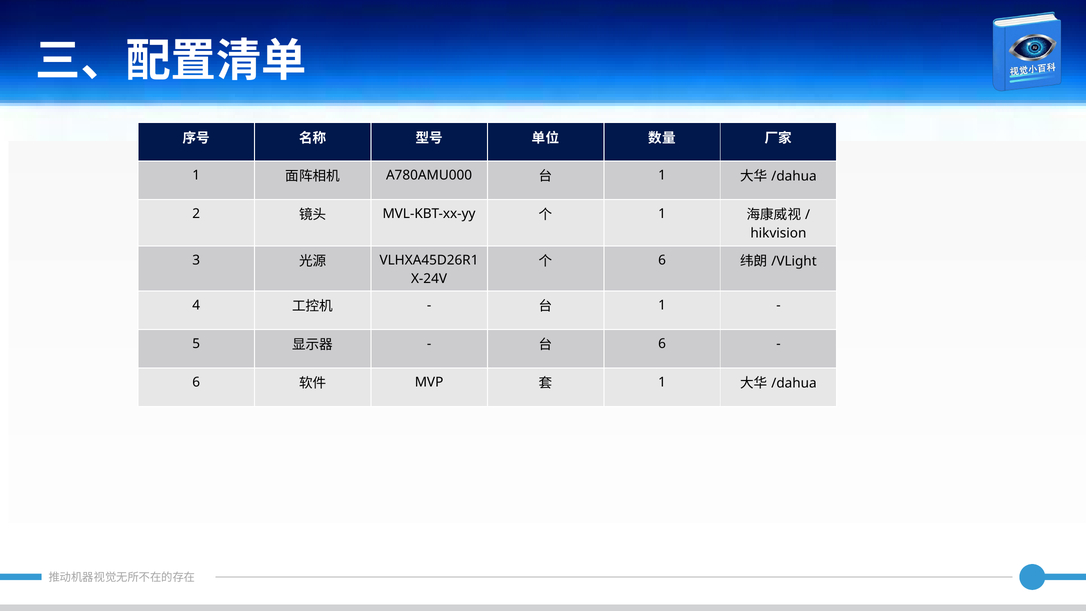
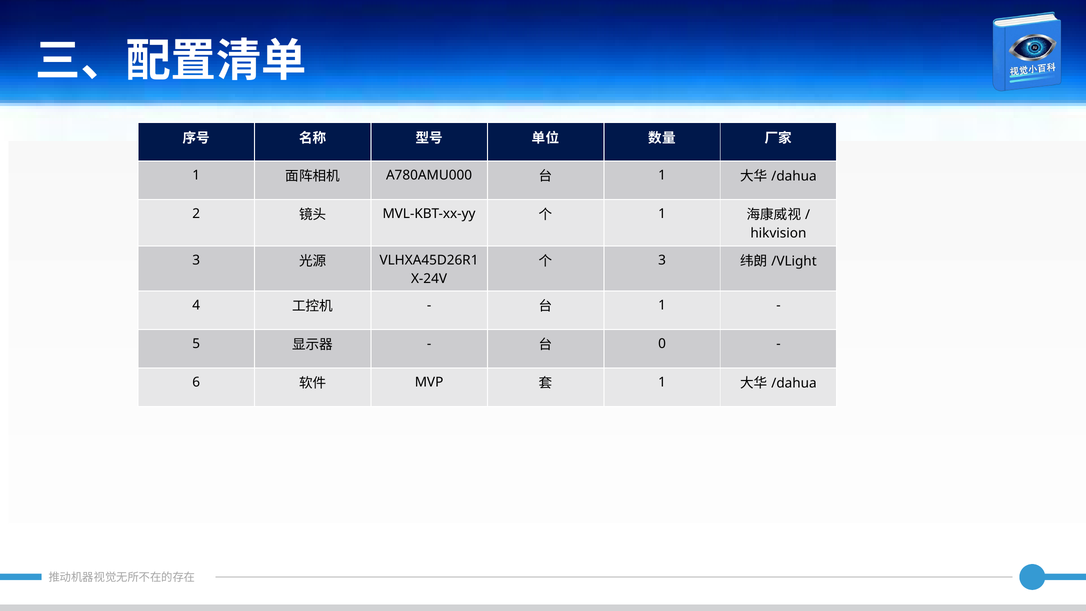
6 at (662, 260): 6 -> 3
6 at (662, 344): 6 -> 0
